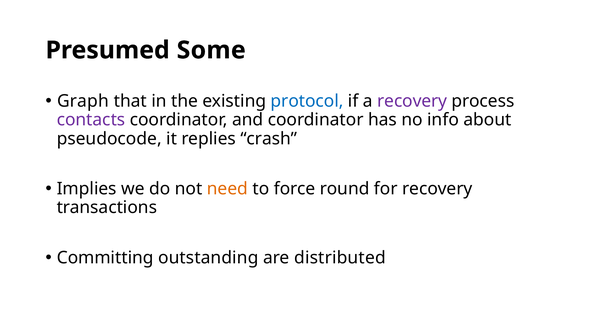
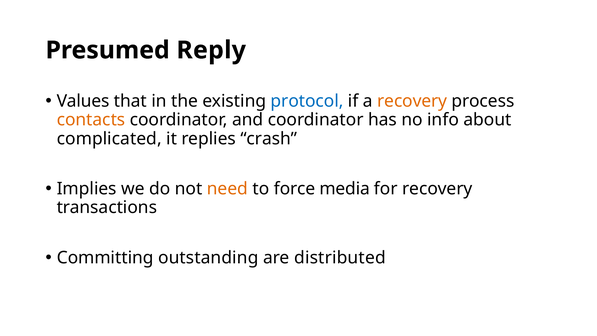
Some: Some -> Reply
Graph: Graph -> Values
recovery at (412, 101) colour: purple -> orange
contacts colour: purple -> orange
pseudocode: pseudocode -> complicated
round: round -> media
